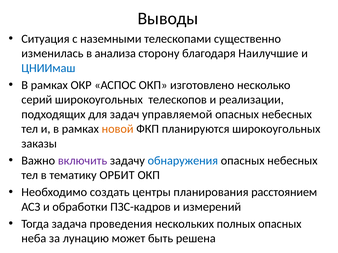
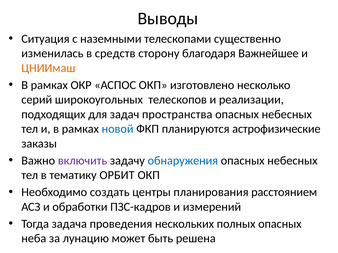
анализа: анализа -> средств
Наилучшие: Наилучшие -> Важнейшее
ЦНИИмаш colour: blue -> orange
управляемой: управляемой -> пространства
новой colour: orange -> blue
планируются широкоугольных: широкоугольных -> астрофизические
